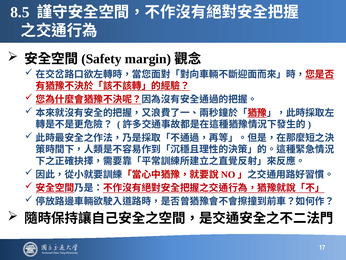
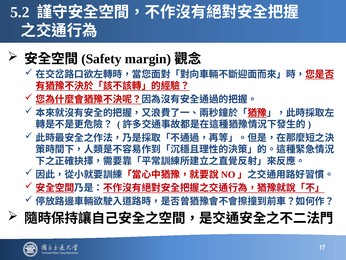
8.5: 8.5 -> 5.2
